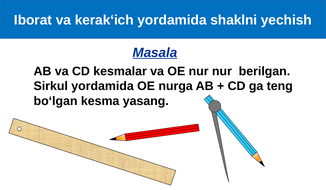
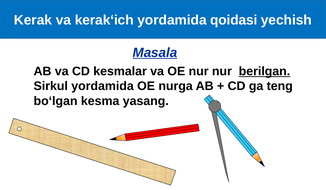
Iborat: Iborat -> Kerak
shaklni: shaklni -> qoidasi
berilgan underline: none -> present
